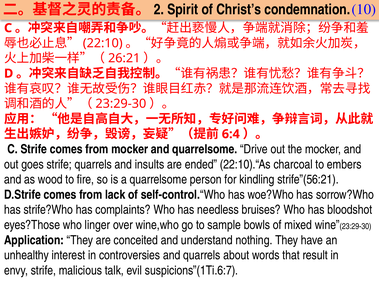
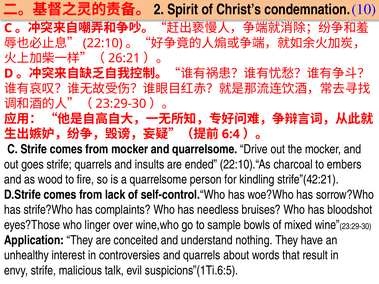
strife”(56:21: strife”(56:21 -> strife”(42:21
suspicions”(1Ti.6:7: suspicions”(1Ti.6:7 -> suspicions”(1Ti.6:5
